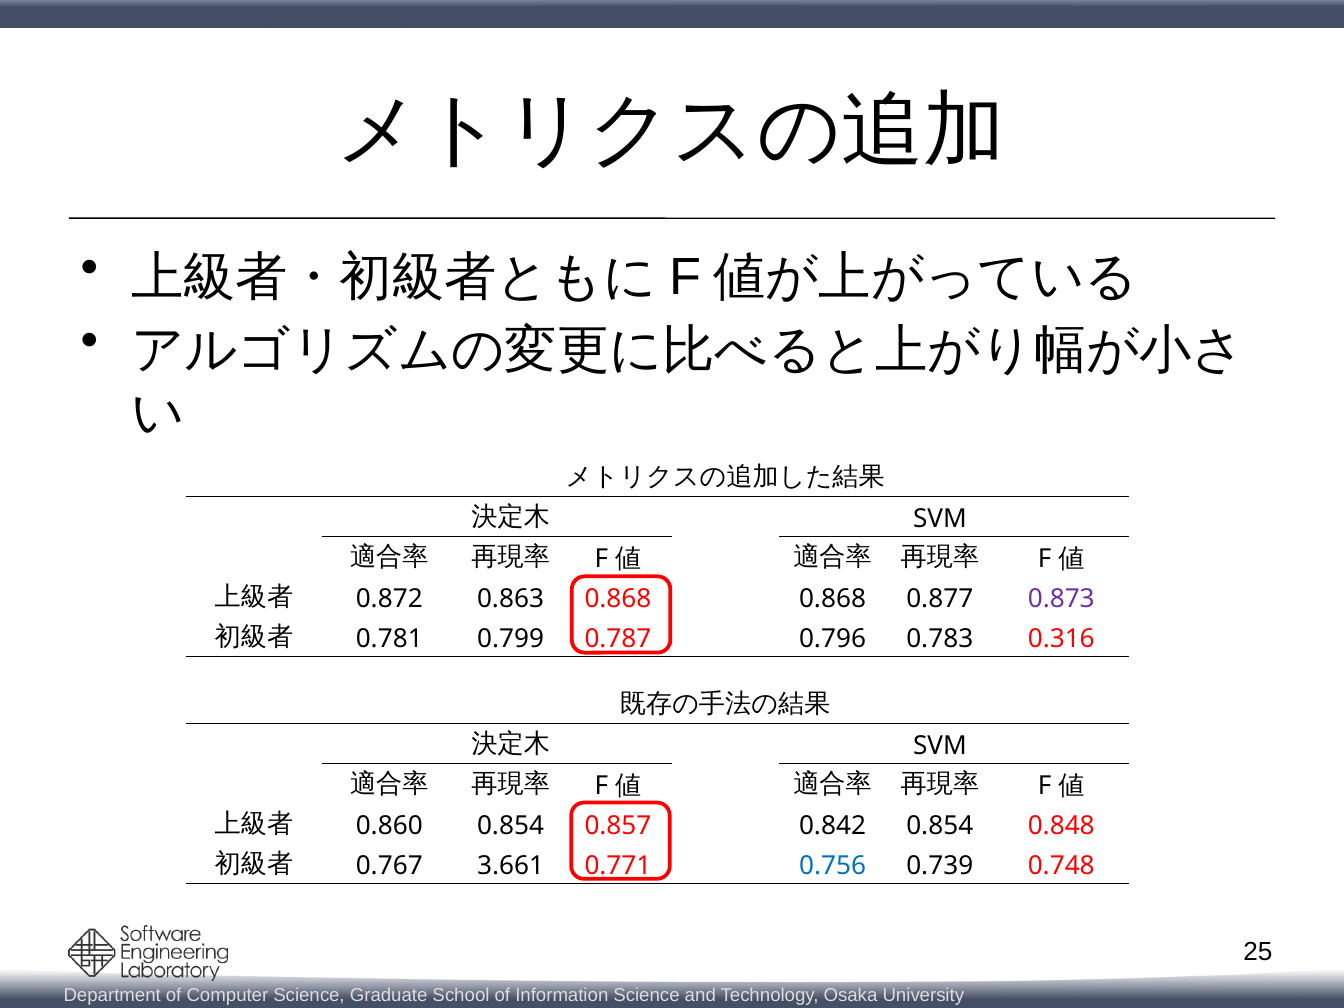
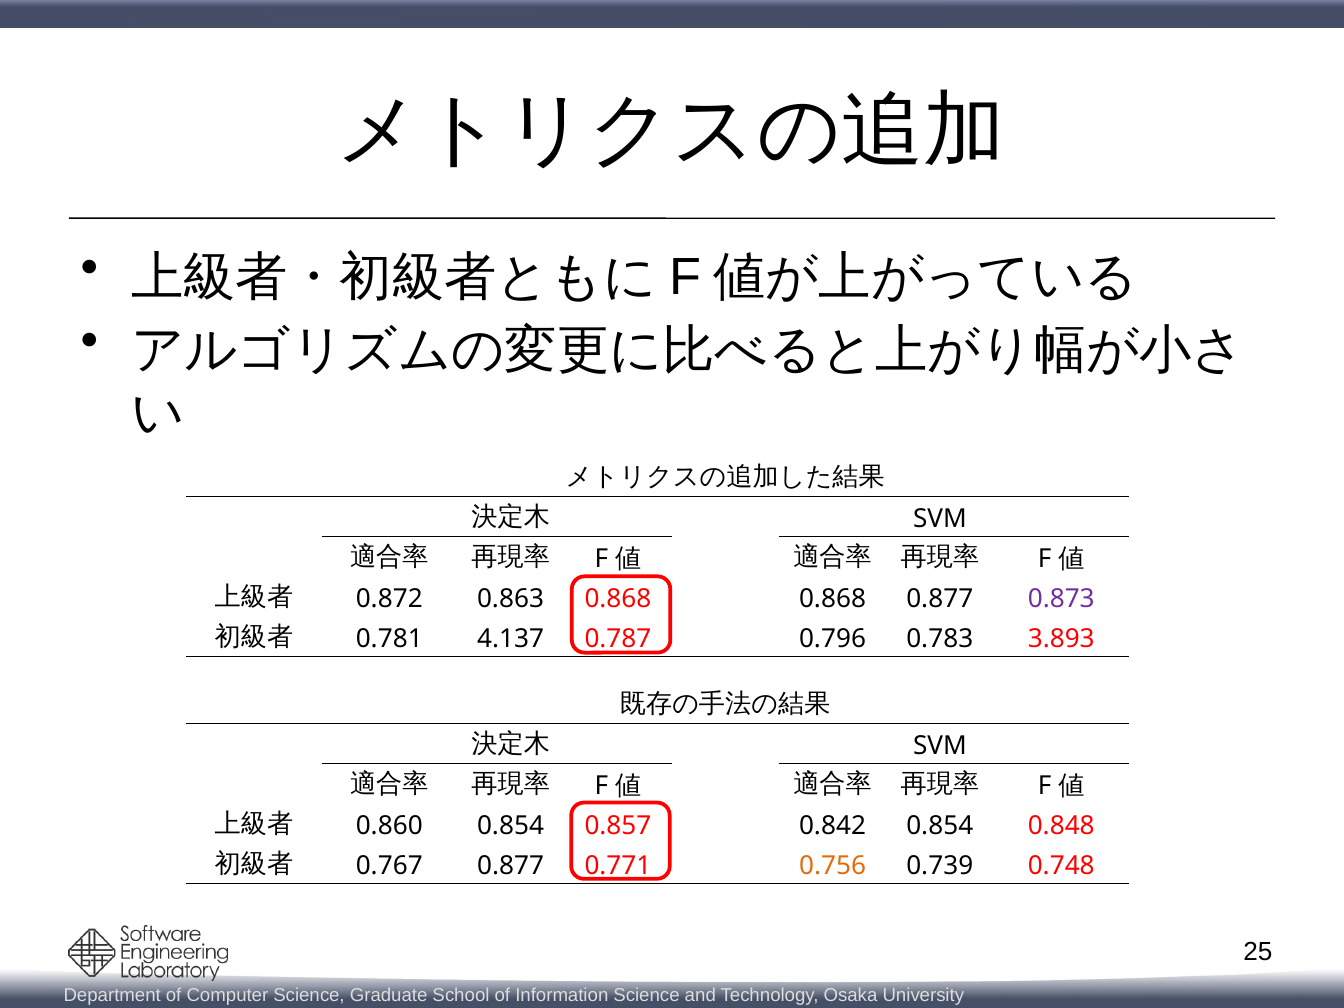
0.799: 0.799 -> 4.137
0.316: 0.316 -> 3.893
0.767 3.661: 3.661 -> 0.877
0.756 colour: blue -> orange
